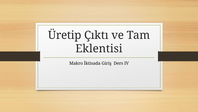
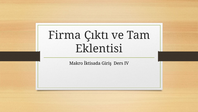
Üretip: Üretip -> Firma
